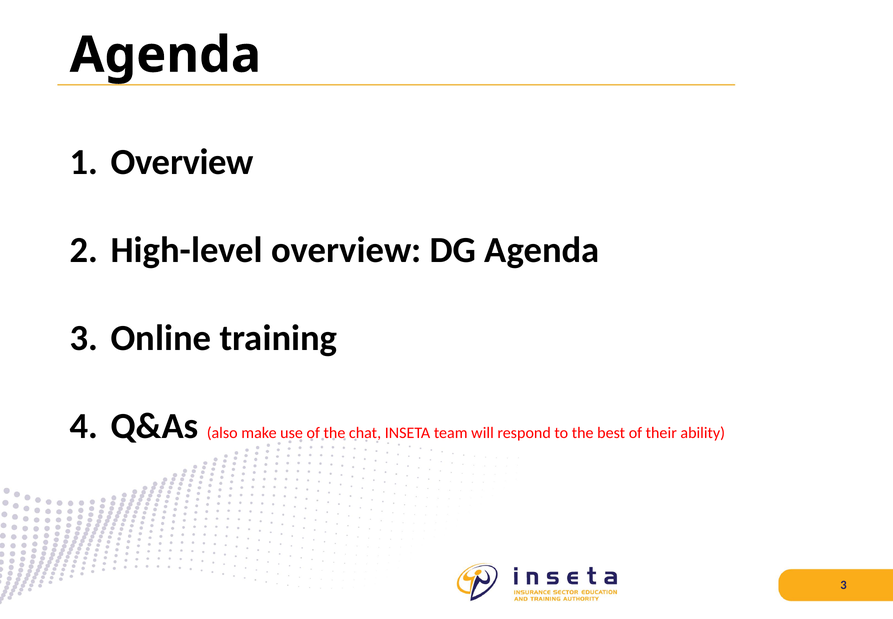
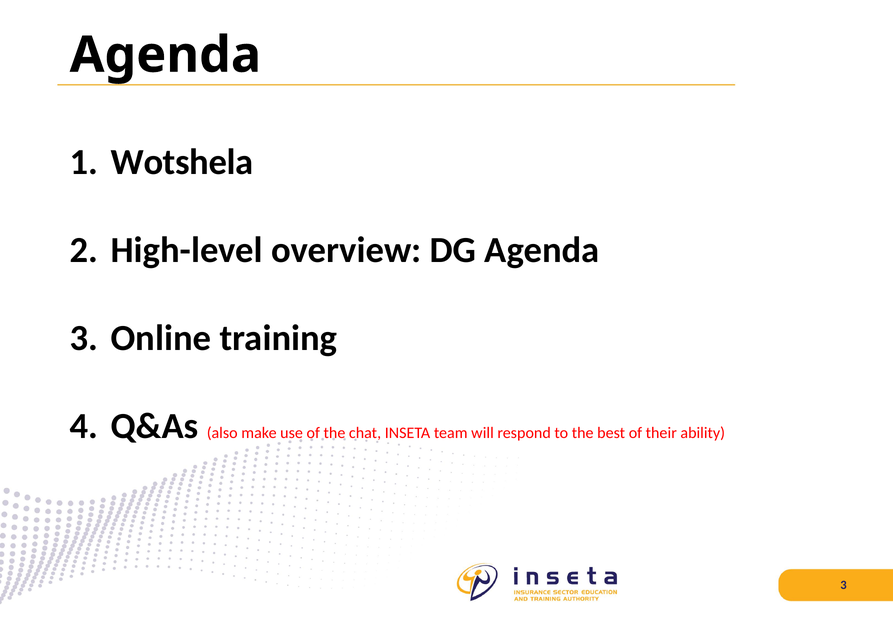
Overview at (182, 162): Overview -> Wotshela
